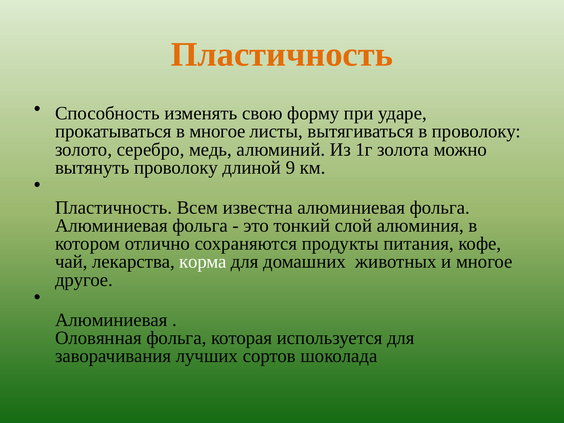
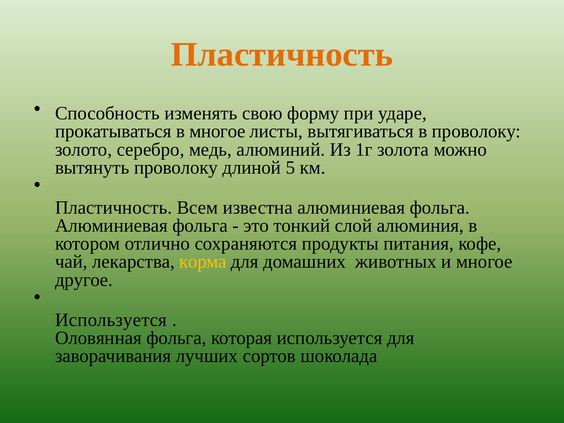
9: 9 -> 5
корма colour: white -> yellow
Алюминиевая at (111, 320): Алюминиевая -> Используется
